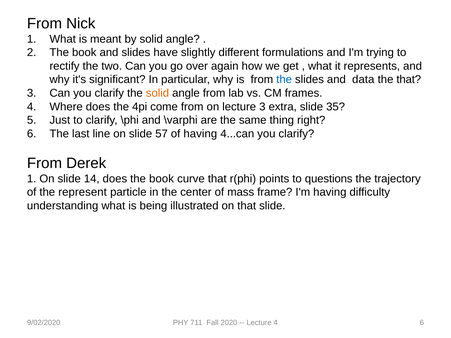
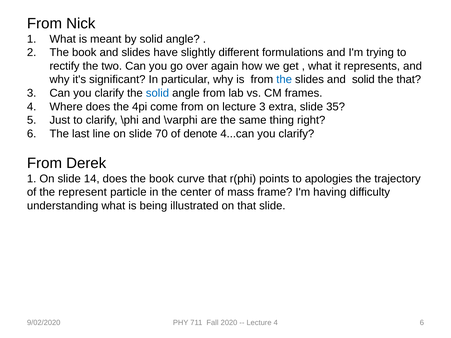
and data: data -> solid
solid at (157, 93) colour: orange -> blue
57: 57 -> 70
of having: having -> denote
questions: questions -> apologies
